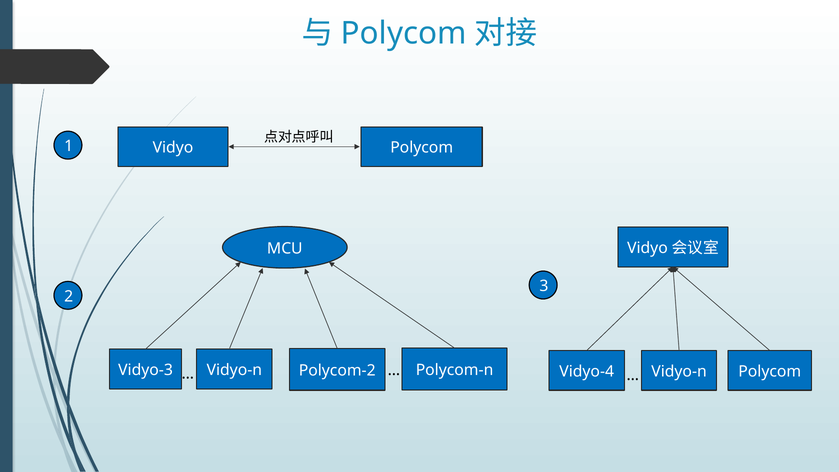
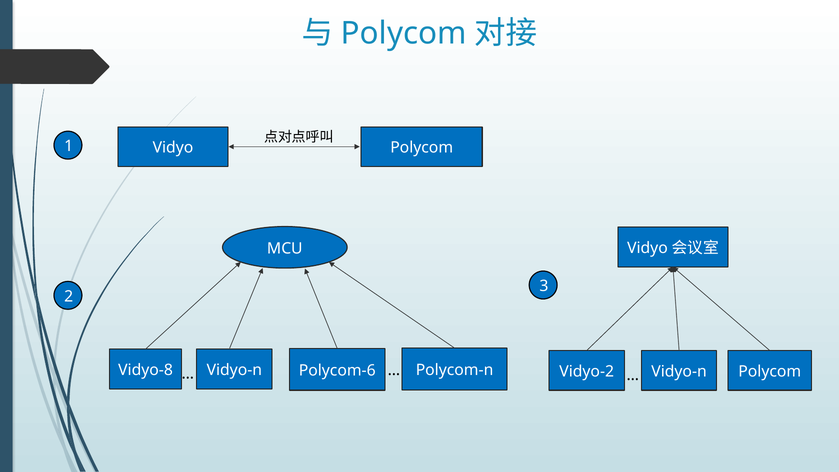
Vidyo-3: Vidyo-3 -> Vidyo-8
Polycom-2: Polycom-2 -> Polycom-6
Vidyo-4: Vidyo-4 -> Vidyo-2
